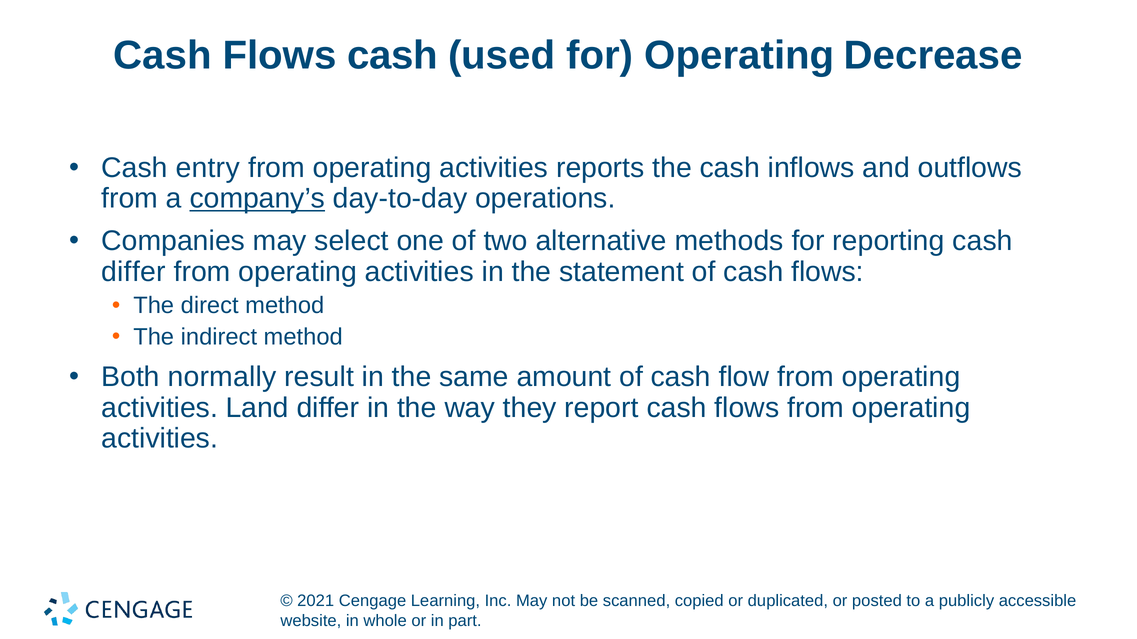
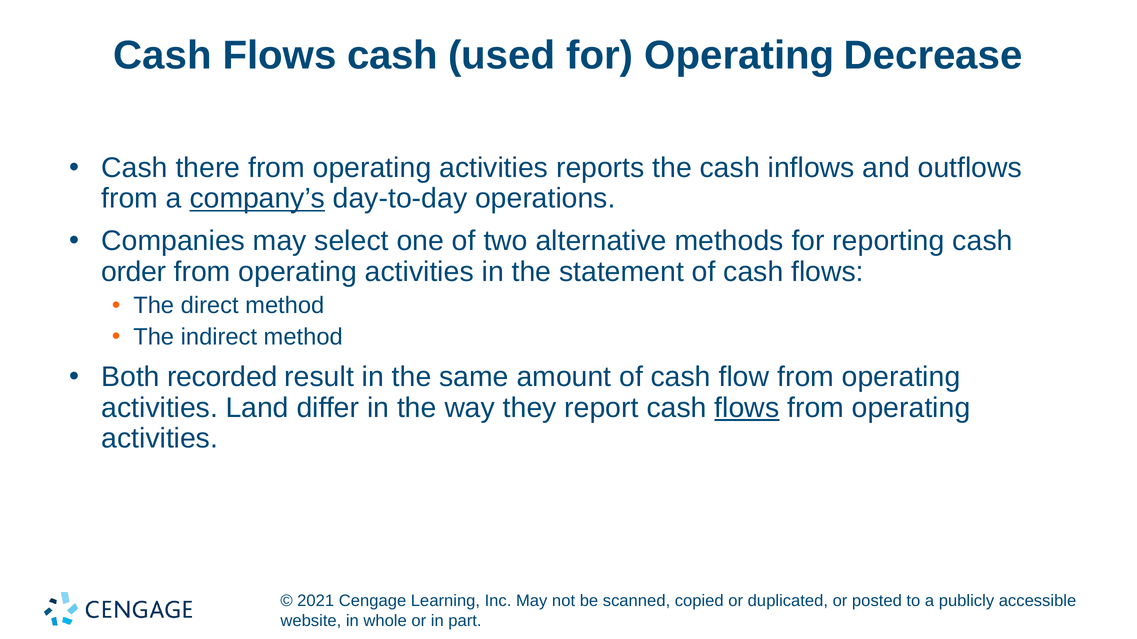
entry: entry -> there
differ at (134, 272): differ -> order
normally: normally -> recorded
flows at (747, 408) underline: none -> present
